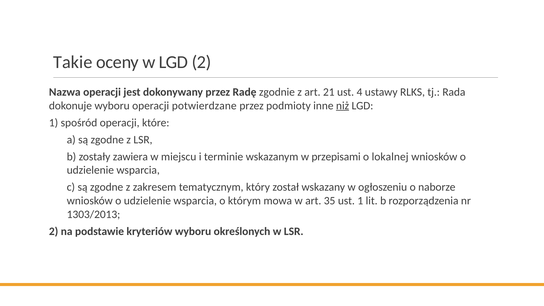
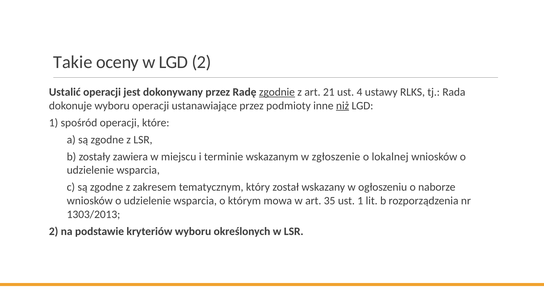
Nazwa: Nazwa -> Ustalić
zgodnie underline: none -> present
potwierdzane: potwierdzane -> ustanawiające
przepisami: przepisami -> zgłoszenie
